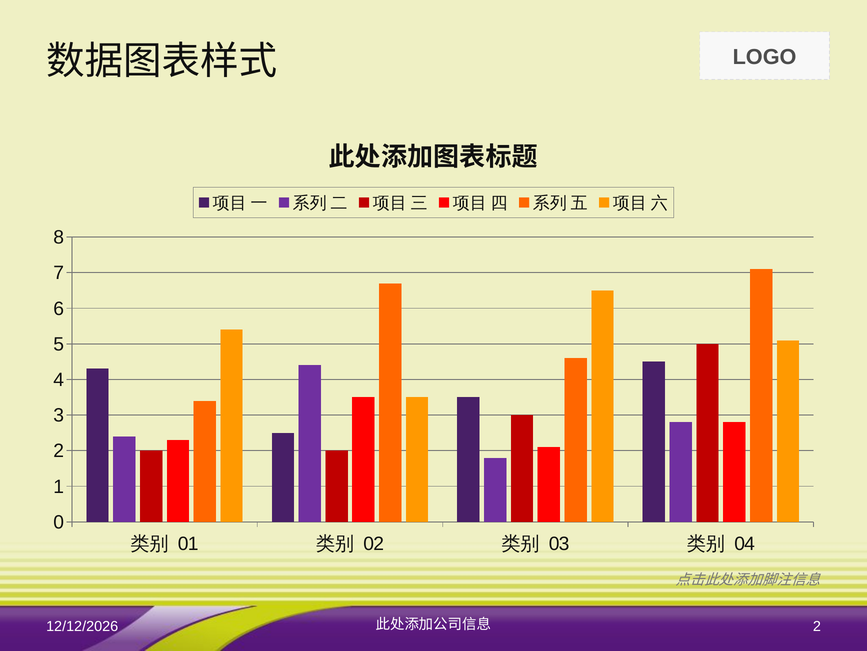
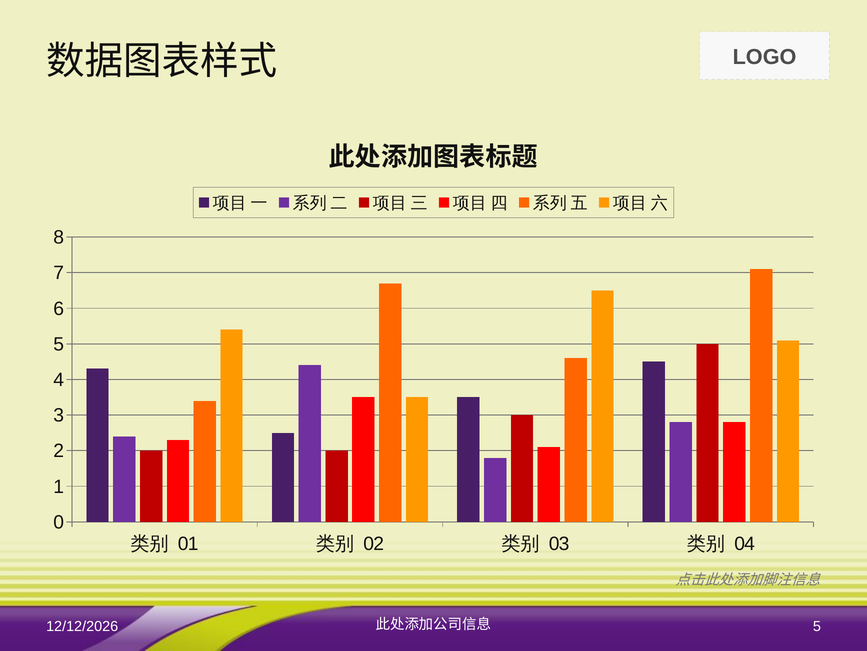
2 at (817, 626): 2 -> 5
